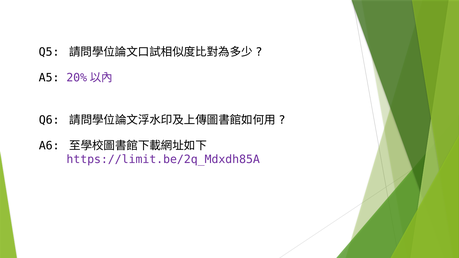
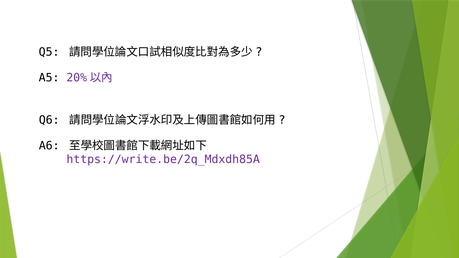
https://limit.be/2q_Mdxdh85A: https://limit.be/2q_Mdxdh85A -> https://write.be/2q_Mdxdh85A
